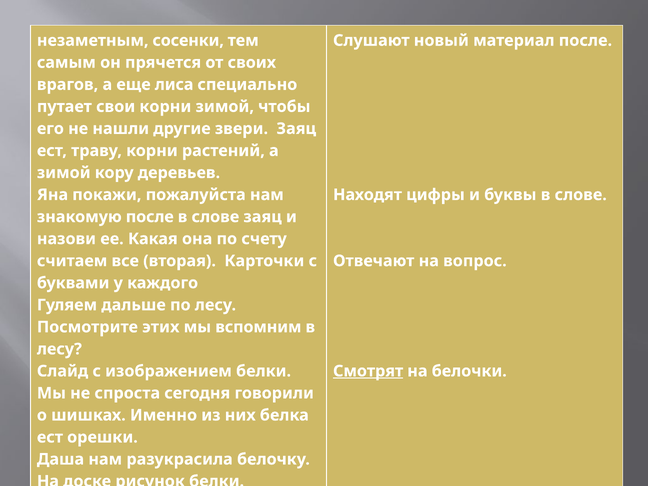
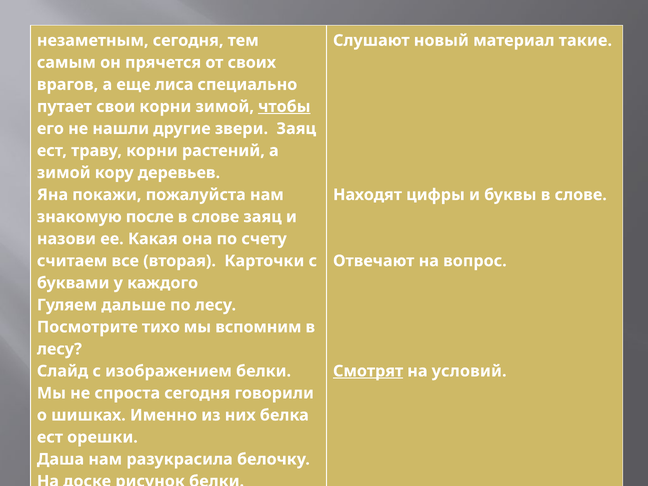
незаметным сосенки: сосенки -> сегодня
материал после: после -> такие
чтобы underline: none -> present
этих: этих -> тихо
белочки: белочки -> условий
